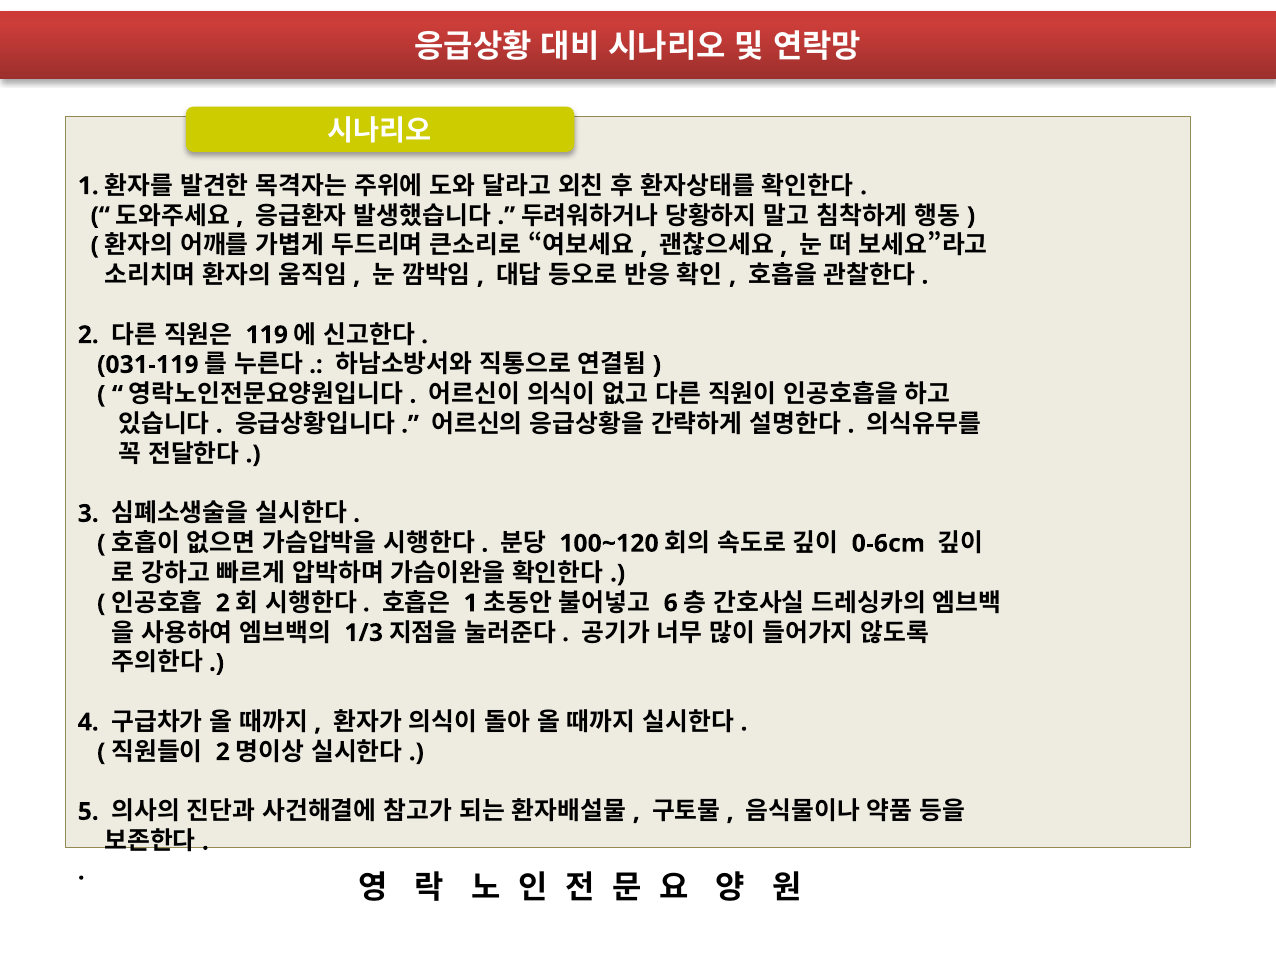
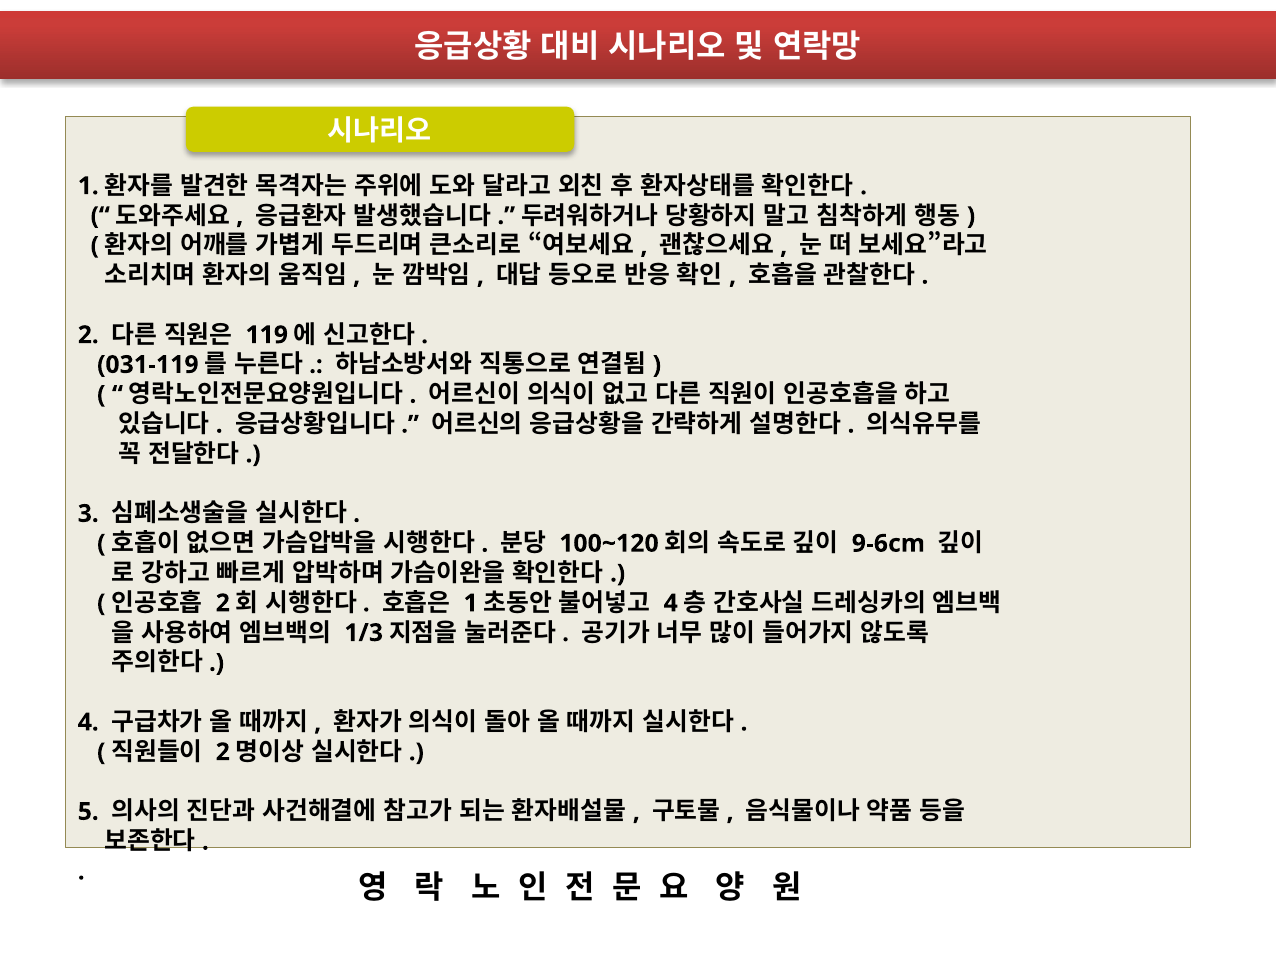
0-6cm: 0-6cm -> 9-6cm
6 at (671, 603): 6 -> 4
